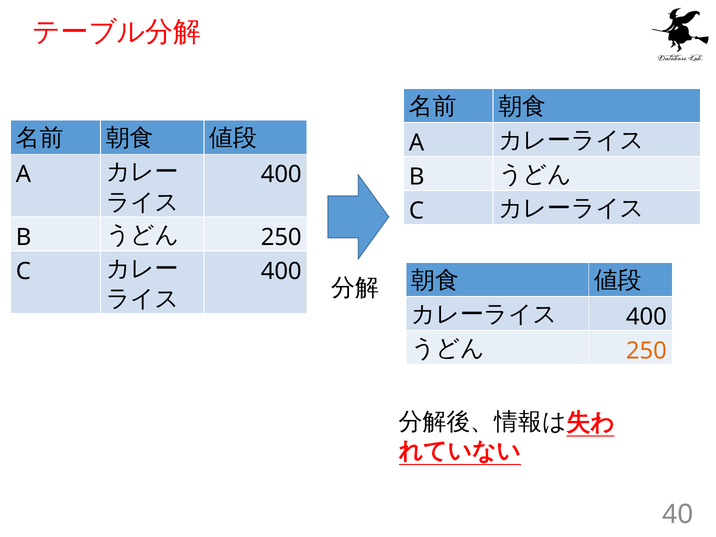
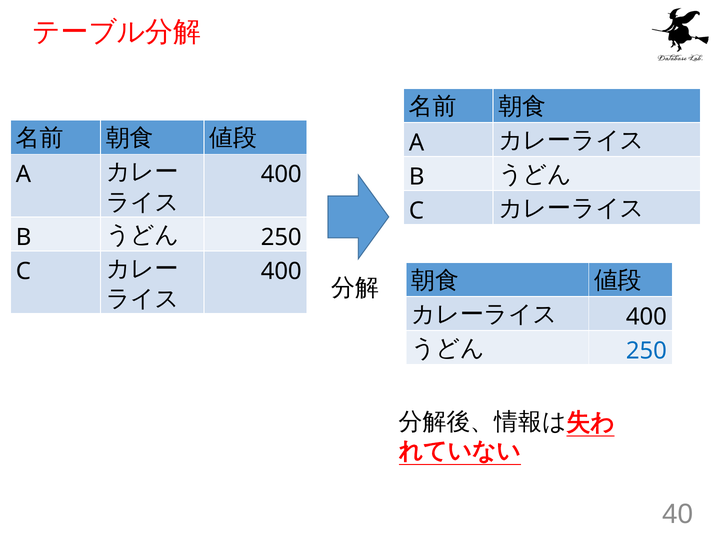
250 at (646, 351) colour: orange -> blue
